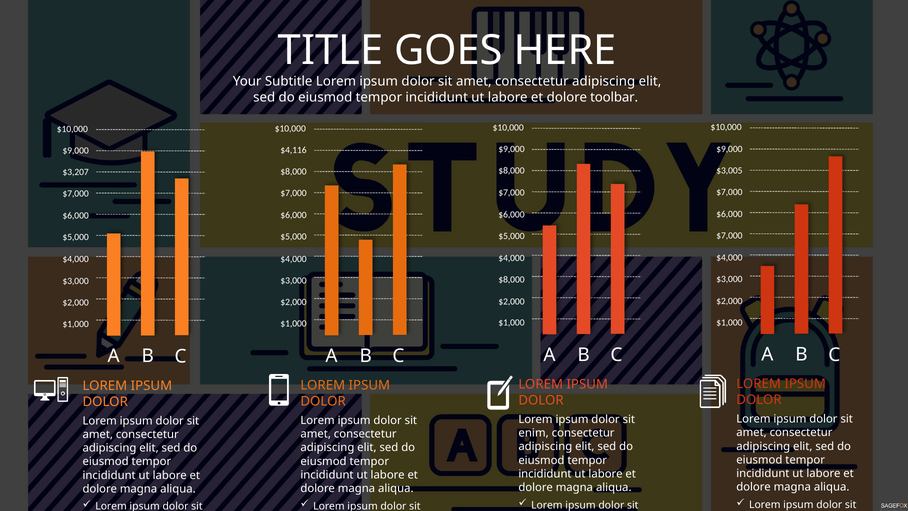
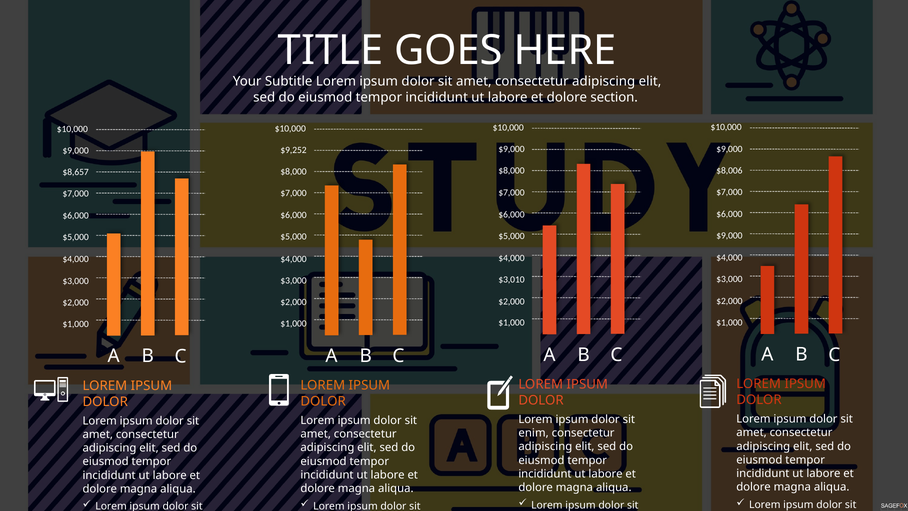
toolbar: toolbar -> section
$4,116: $4,116 -> $9,252
$3,005: $3,005 -> $8,006
$3,207: $3,207 -> $8,657
$7,000 at (729, 235): $7,000 -> $9,000
$8,000 at (511, 279): $8,000 -> $3,010
